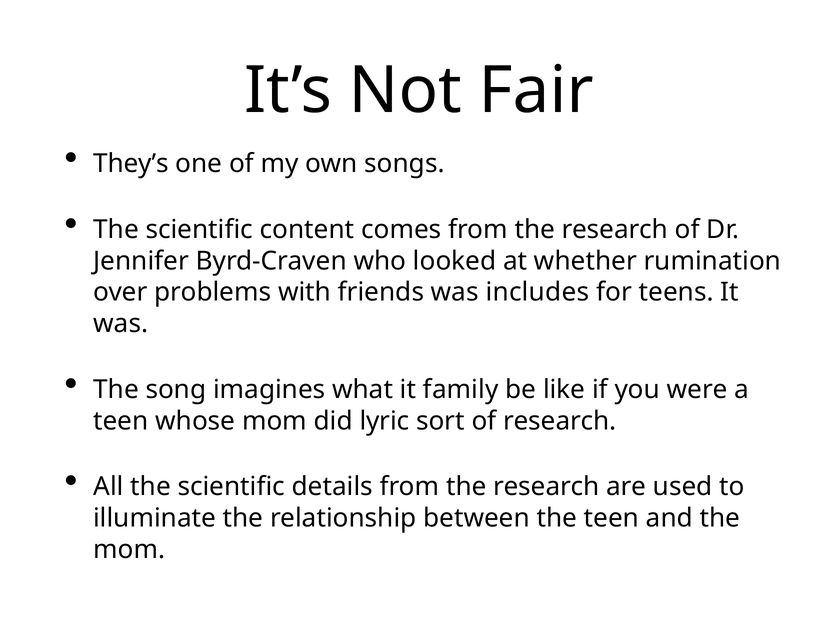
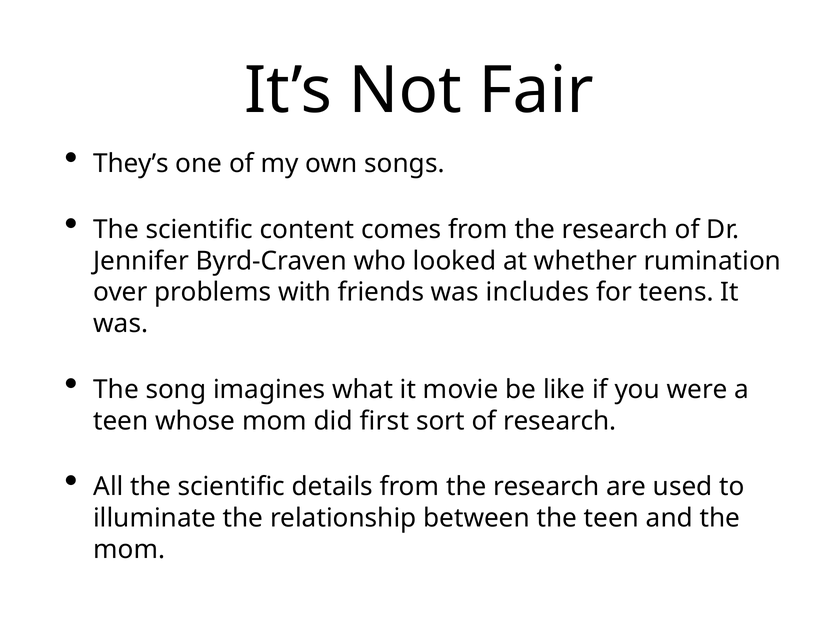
family: family -> movie
lyric: lyric -> first
